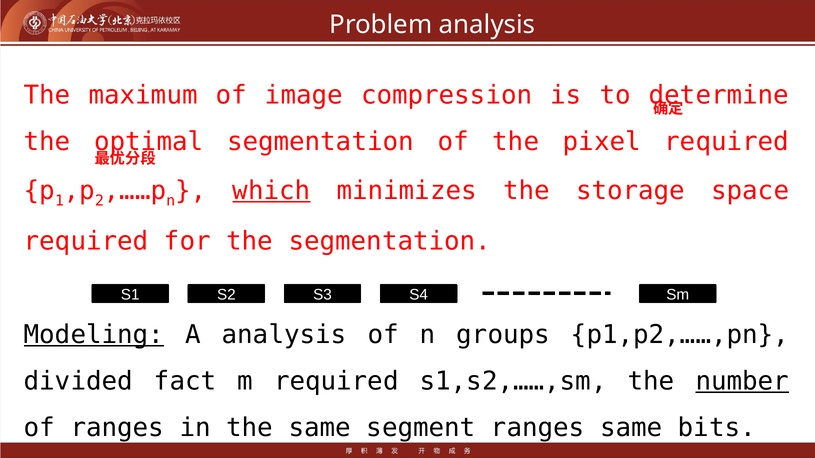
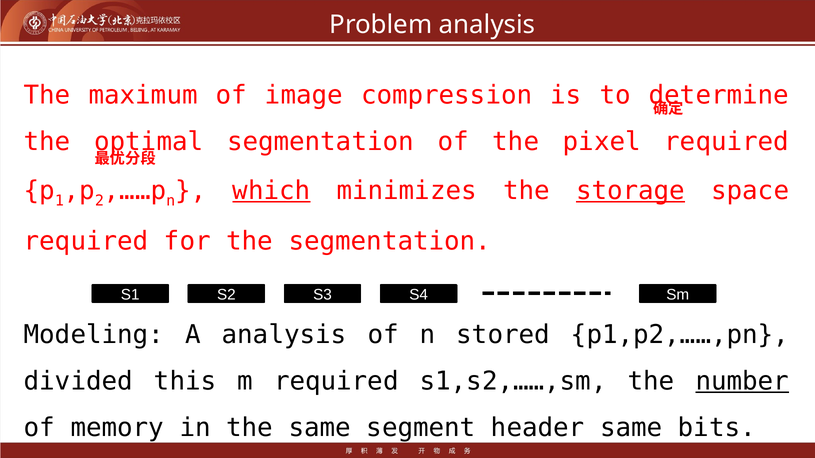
storage underline: none -> present
Modeling underline: present -> none
groups: groups -> stored
fact: fact -> this
of ranges: ranges -> memory
segment ranges: ranges -> header
